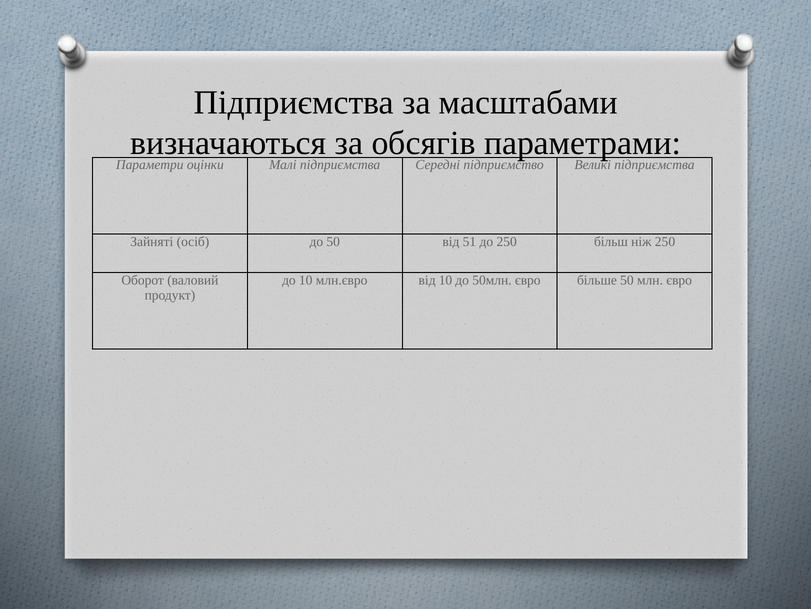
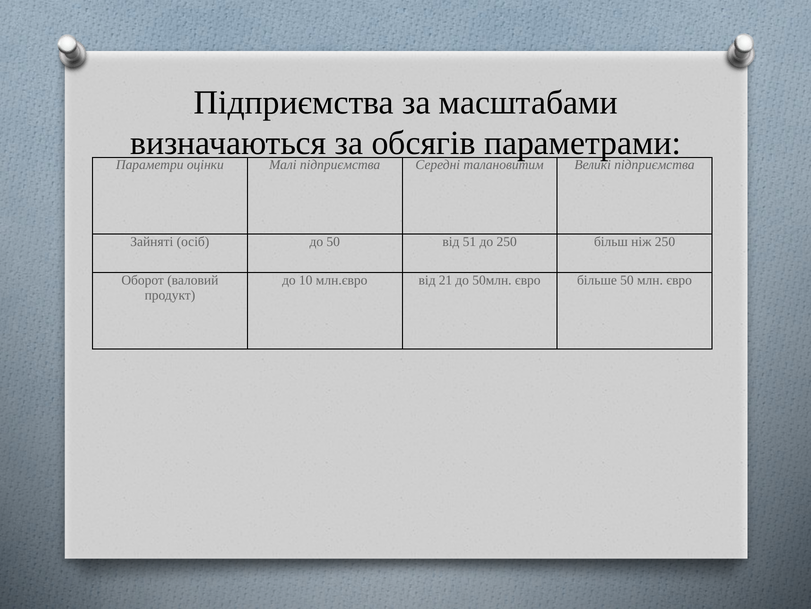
підприємство: підприємство -> талановитим
від 10: 10 -> 21
